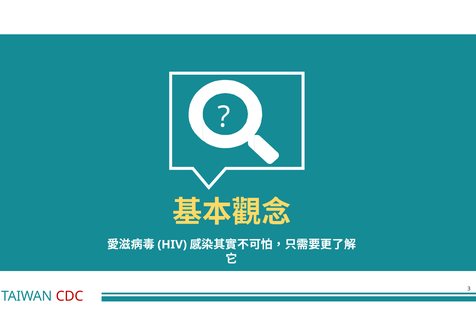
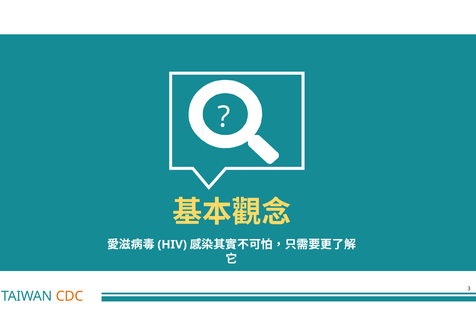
CDC colour: red -> orange
